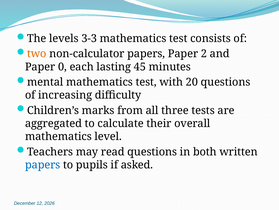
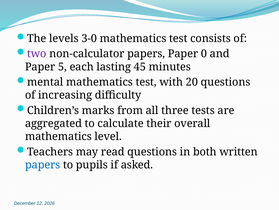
3-3: 3-3 -> 3-0
two colour: orange -> purple
2: 2 -> 0
0: 0 -> 5
